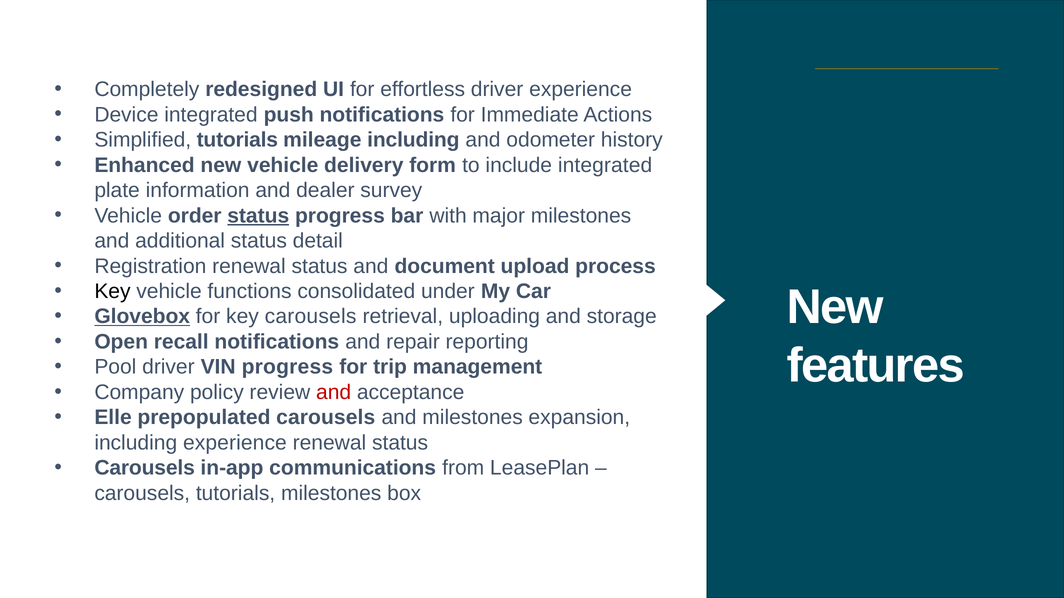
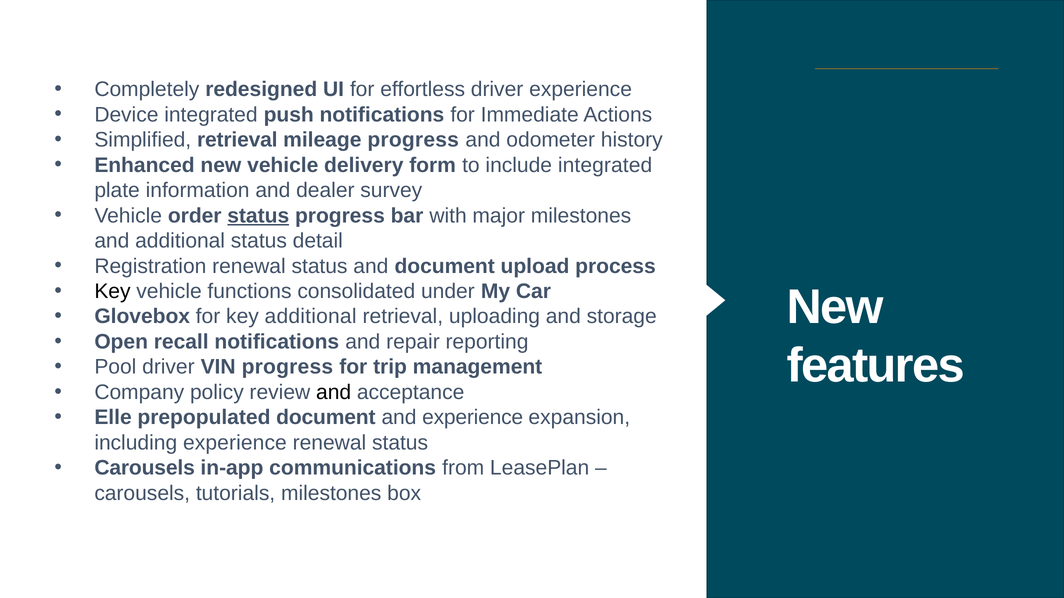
Simplified tutorials: tutorials -> retrieval
mileage including: including -> progress
Glovebox underline: present -> none
key carousels: carousels -> additional
and at (334, 393) colour: red -> black
prepopulated carousels: carousels -> document
and milestones: milestones -> experience
